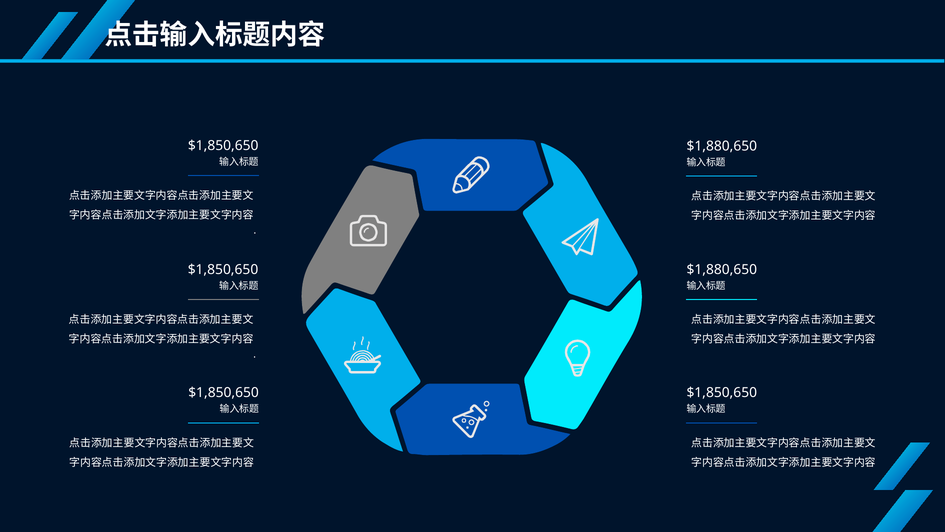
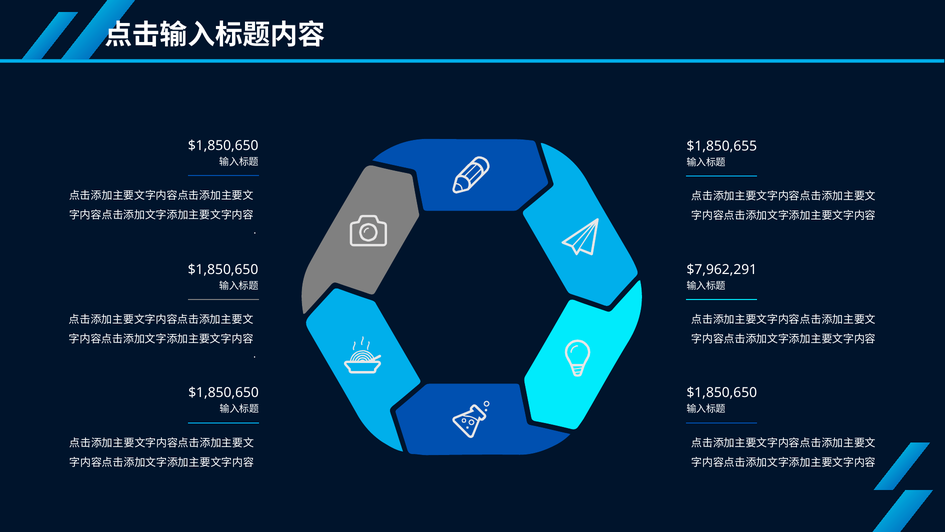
$1,880,650 at (722, 146): $1,880,650 -> $1,850,655
$1,880,650 at (722, 269): $1,880,650 -> $7,962,291
